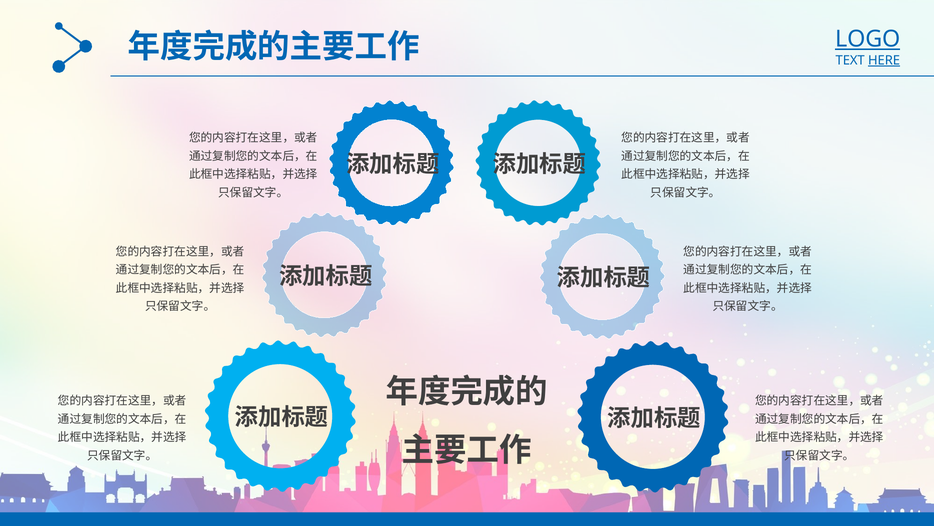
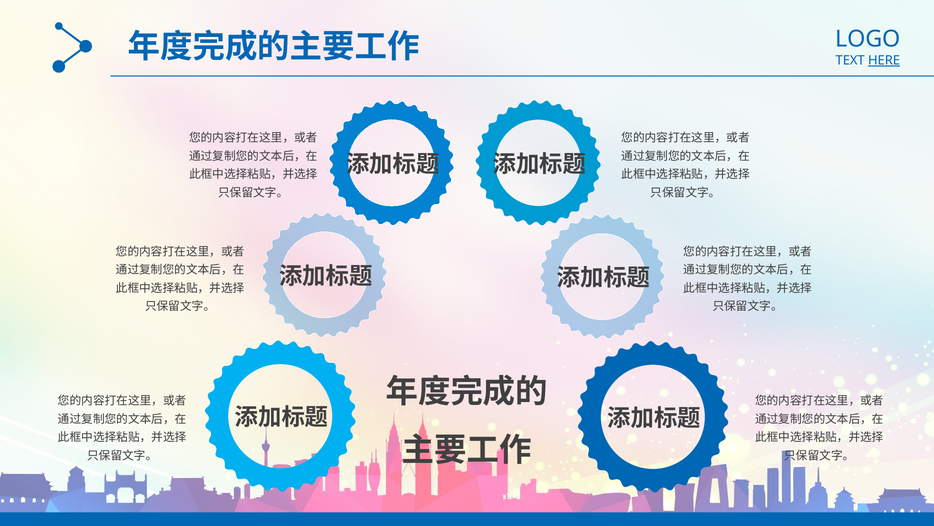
LOGO underline: present -> none
